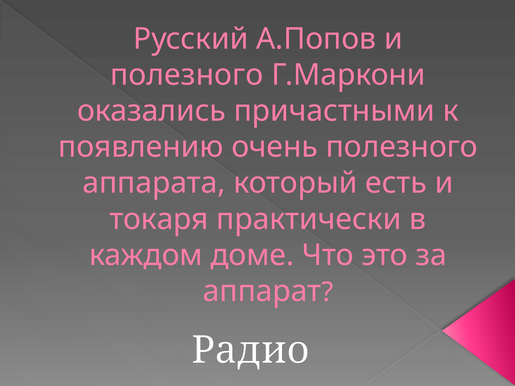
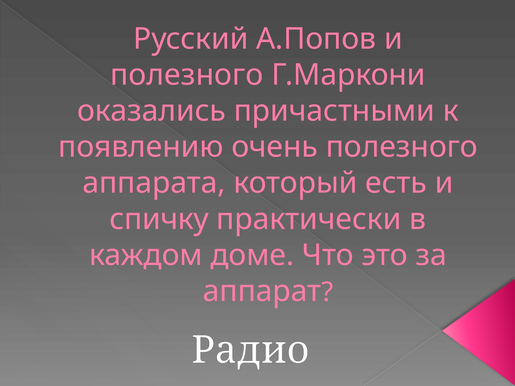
токаря: токаря -> спичку
